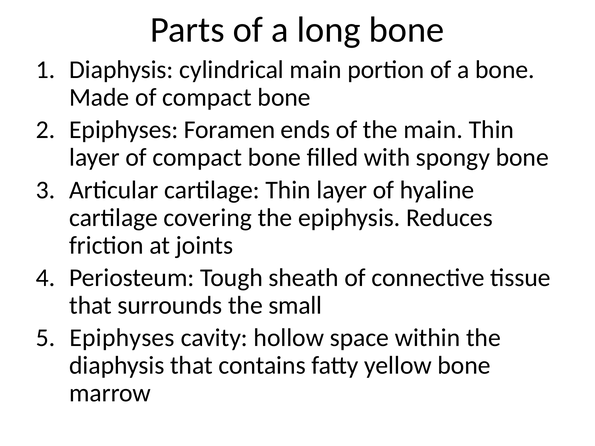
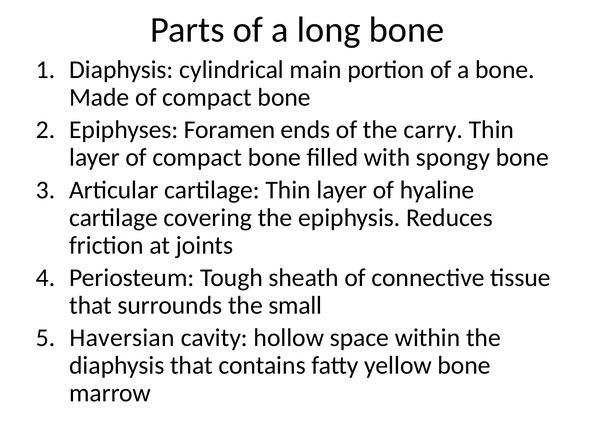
the main: main -> carry
Epiphyses at (122, 338): Epiphyses -> Haversian
